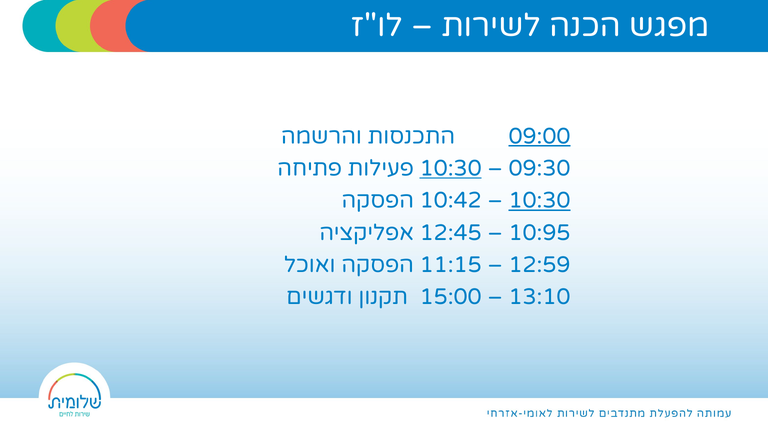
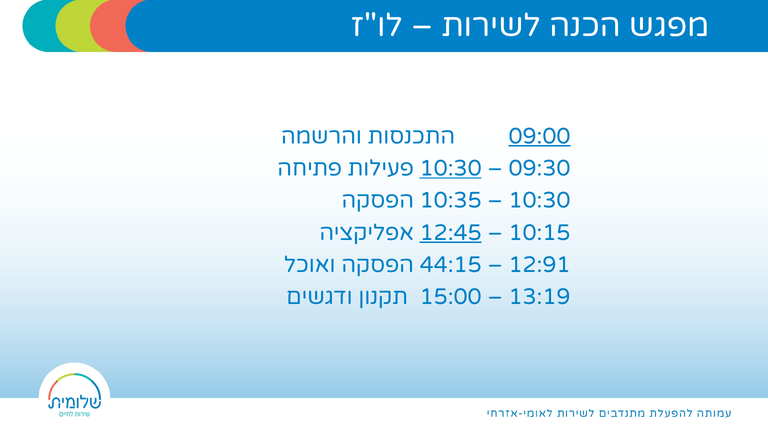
10:42: 10:42 -> 10:35
10:30 at (540, 200) underline: present -> none
12:45 underline: none -> present
10:95: 10:95 -> 10:15
11:15: 11:15 -> 44:15
12:59: 12:59 -> 12:91
13:10: 13:10 -> 13:19
